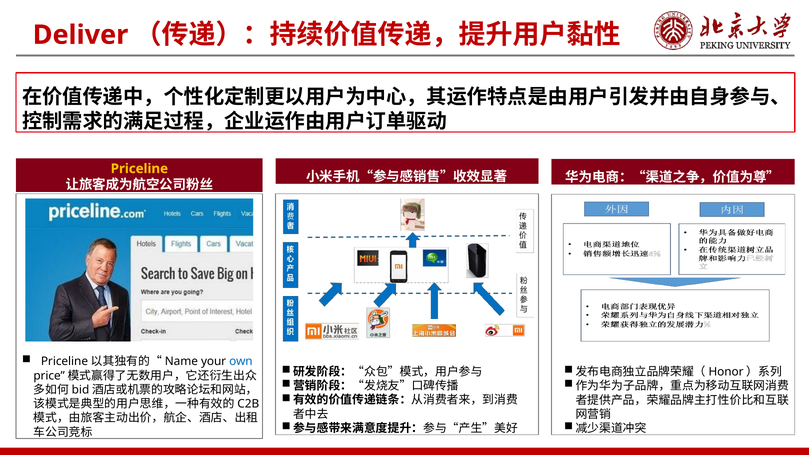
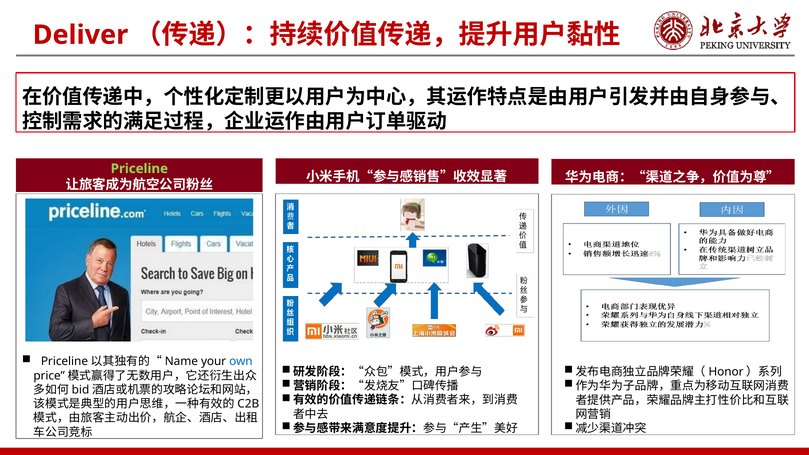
Priceline colour: yellow -> light green
